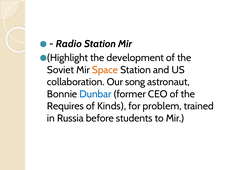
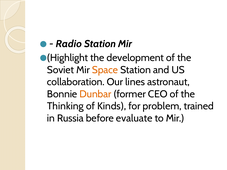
song: song -> lines
Dunbar colour: blue -> orange
Requires: Requires -> Thinking
students: students -> evaluate
